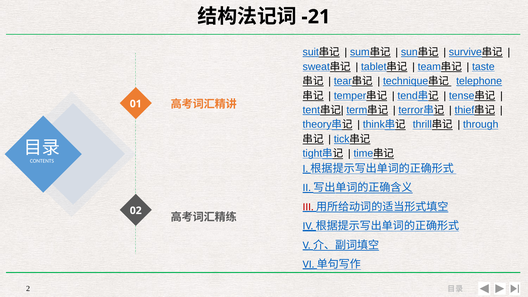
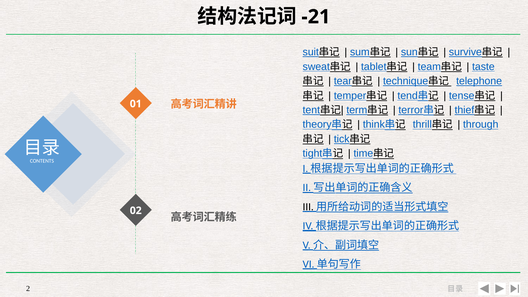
III colour: red -> black
